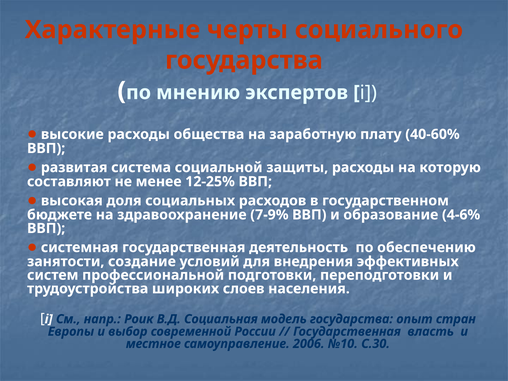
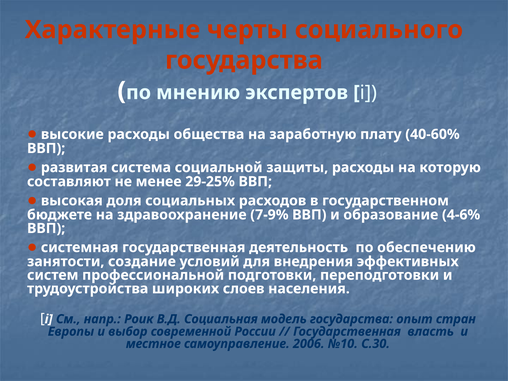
12-25%: 12-25% -> 29-25%
